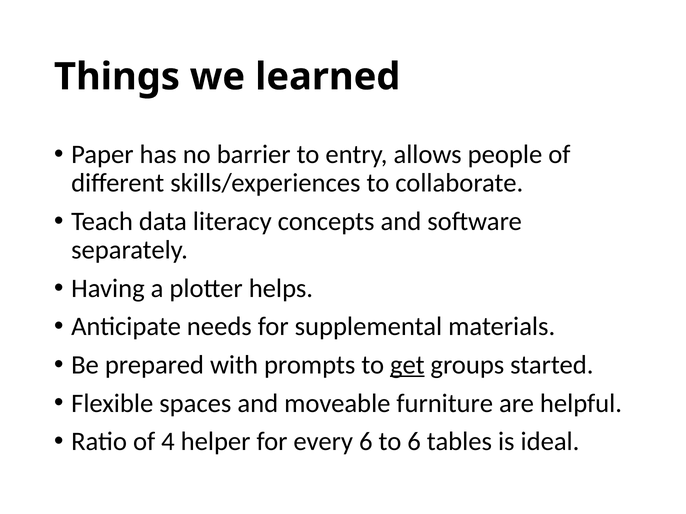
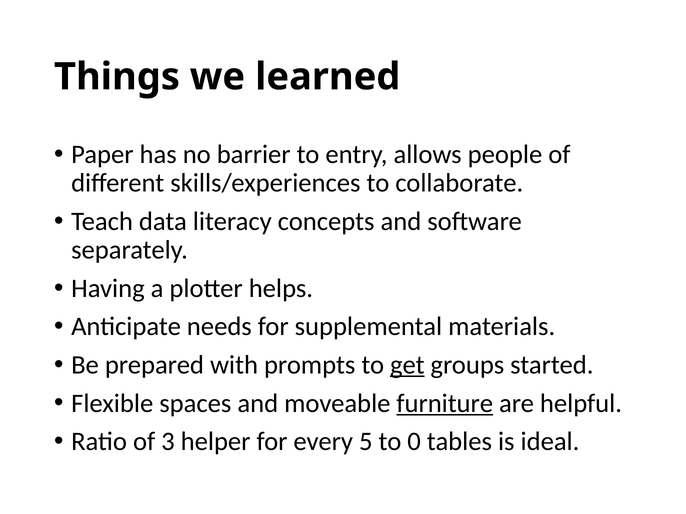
furniture underline: none -> present
4: 4 -> 3
every 6: 6 -> 5
to 6: 6 -> 0
